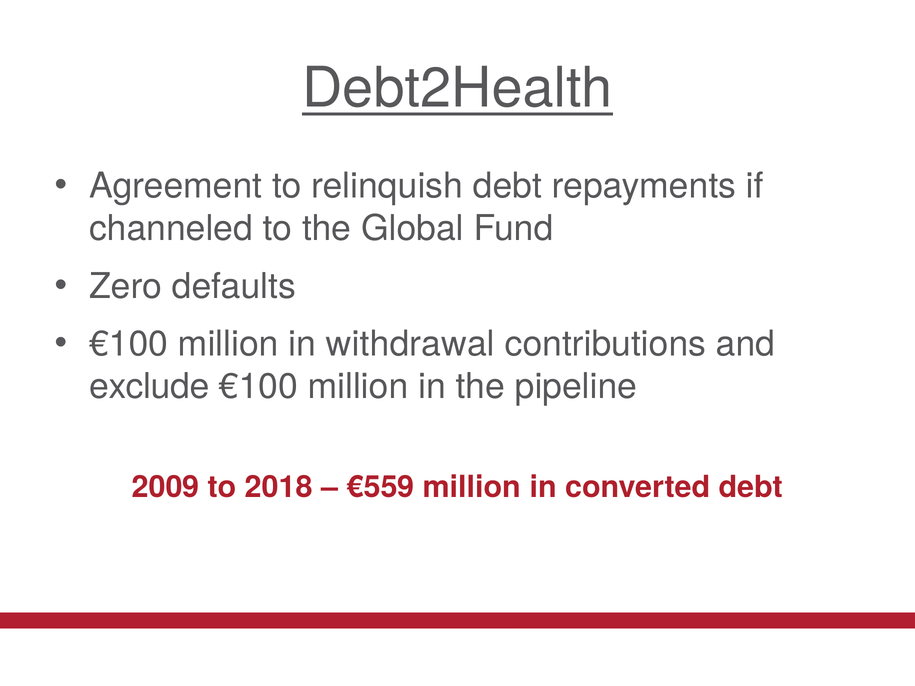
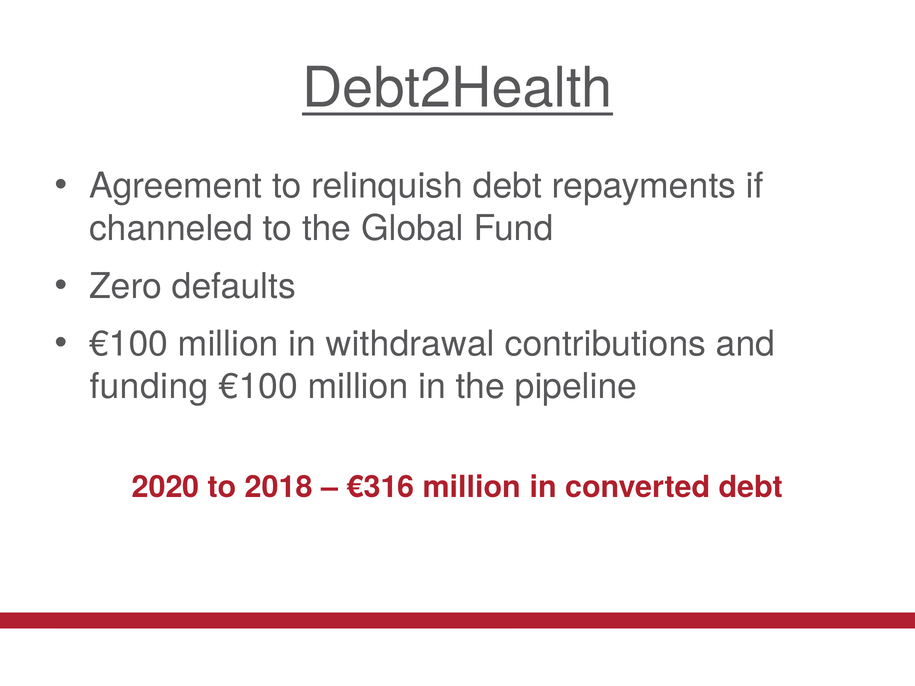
exclude: exclude -> funding
2009: 2009 -> 2020
€559: €559 -> €316
